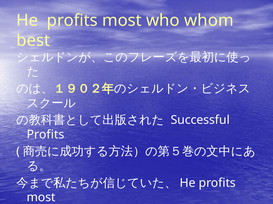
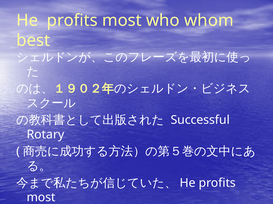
Profits at (45, 135): Profits -> Rotary
